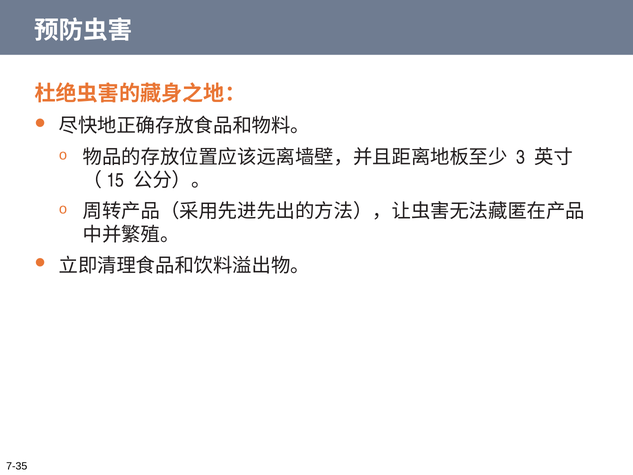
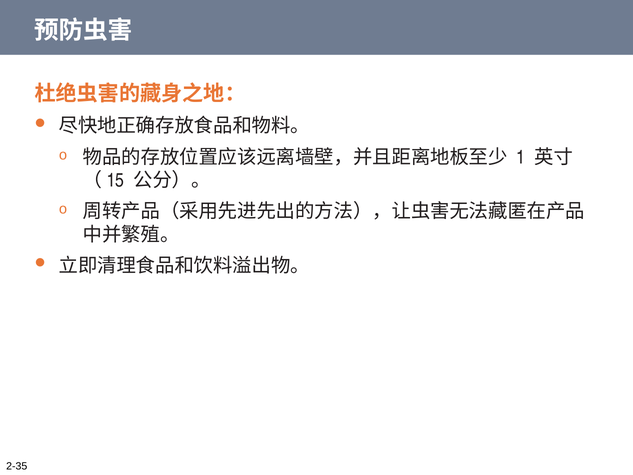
3: 3 -> 1
7-35: 7-35 -> 2-35
